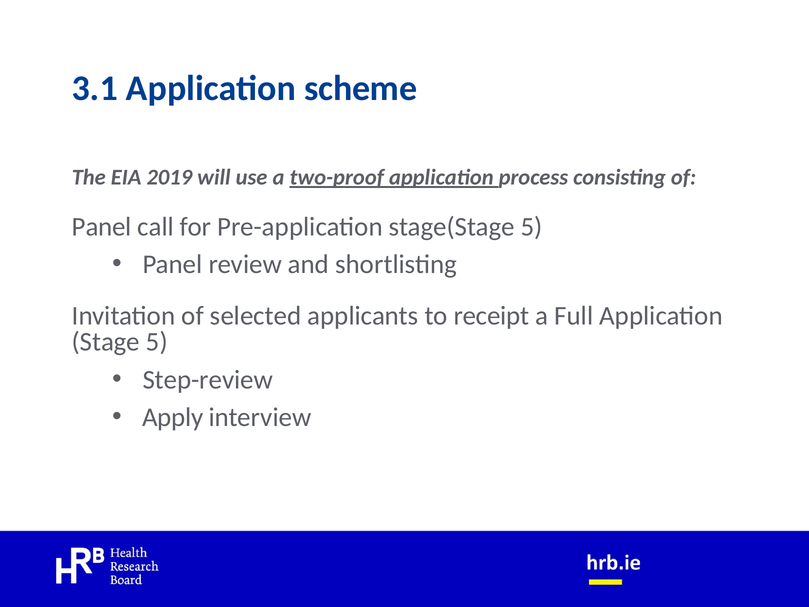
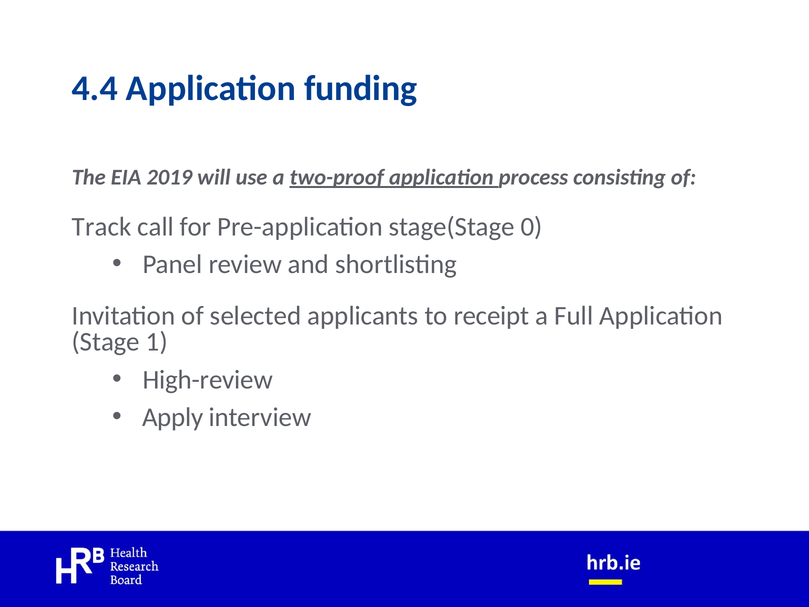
3.1: 3.1 -> 4.4
scheme: scheme -> funding
Panel at (102, 227): Panel -> Track
stage(Stage 5: 5 -> 0
Stage 5: 5 -> 1
Step-review: Step-review -> High-review
